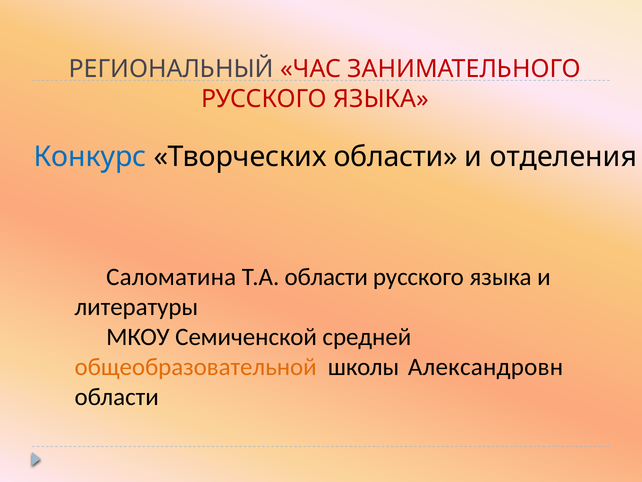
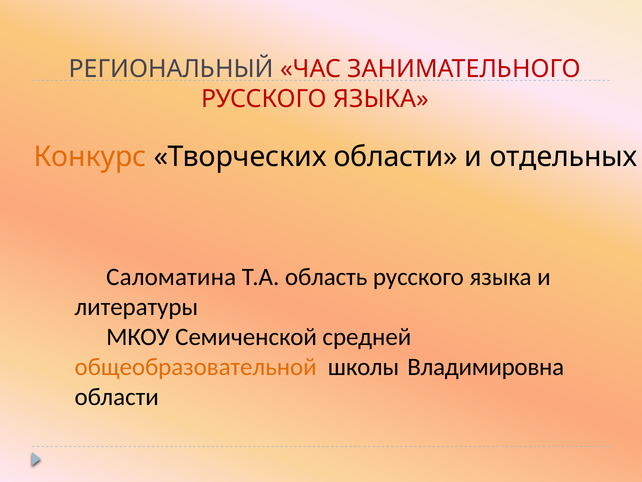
Конкурс colour: blue -> orange
отделения: отделения -> отдельных
Т.А области: области -> область
Александровн: Александровн -> Владимировна
